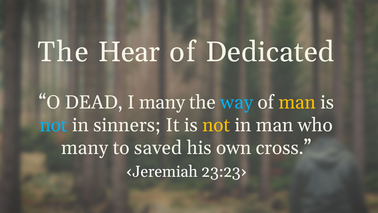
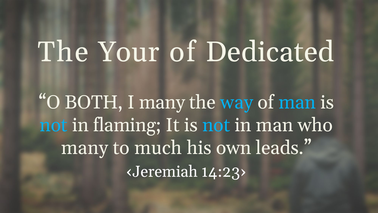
Hear: Hear -> Your
DEAD: DEAD -> BOTH
man at (297, 102) colour: yellow -> light blue
sinners: sinners -> flaming
not at (216, 125) colour: yellow -> light blue
saved: saved -> much
cross: cross -> leads
23:23›: 23:23› -> 14:23›
